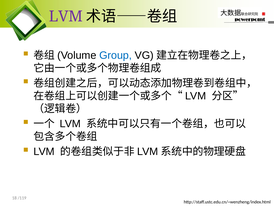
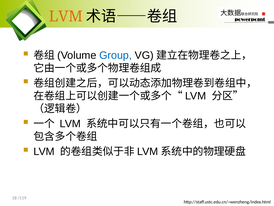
LVM at (66, 16) colour: purple -> orange
